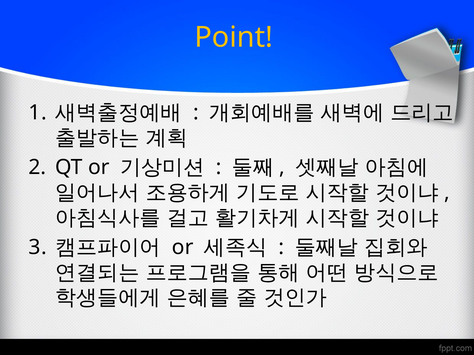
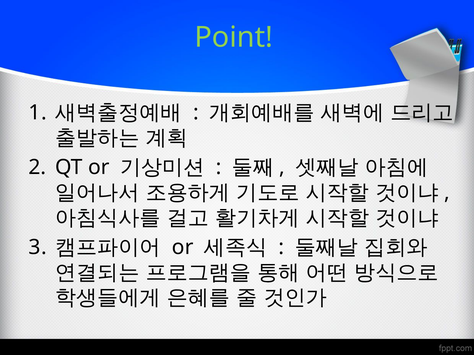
Point colour: yellow -> light green
